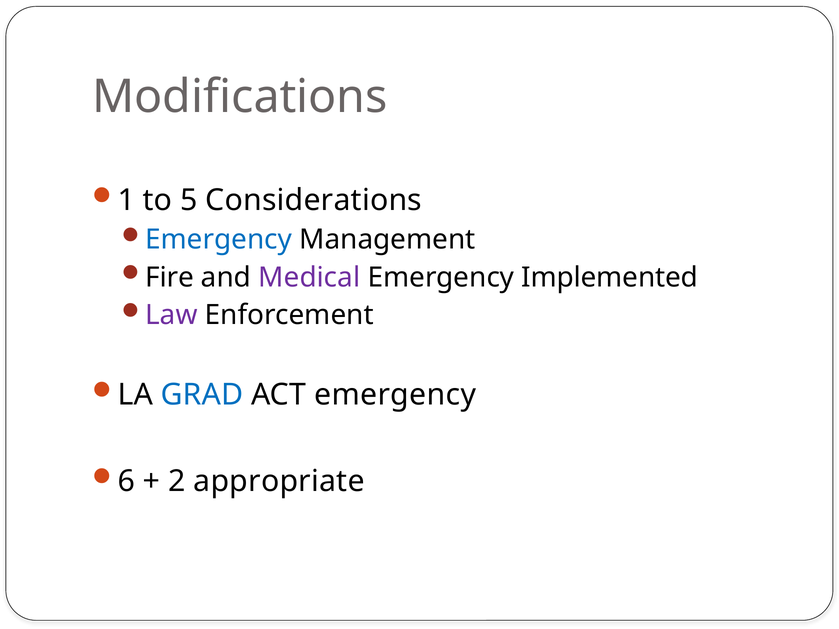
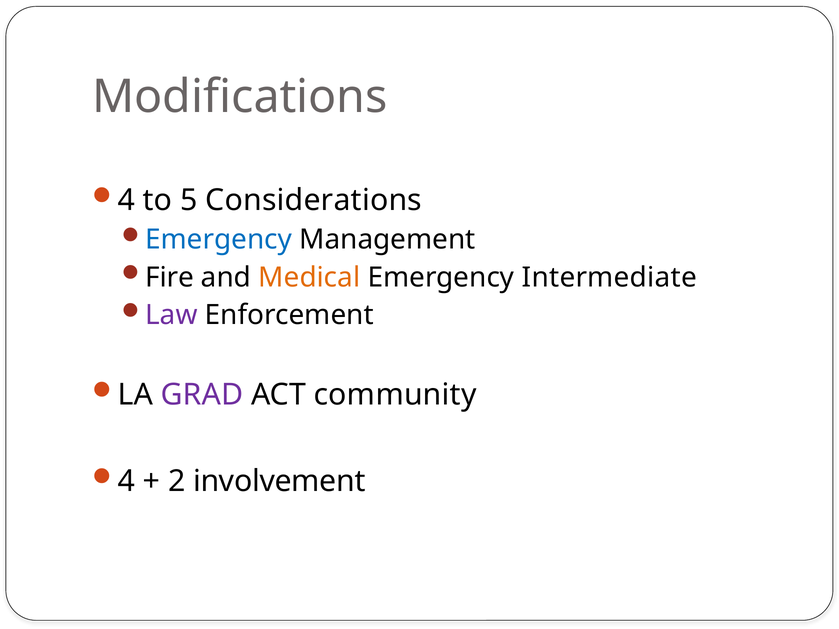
1 at (127, 200): 1 -> 4
Medical colour: purple -> orange
Implemented: Implemented -> Intermediate
GRAD colour: blue -> purple
ACT emergency: emergency -> community
6 at (127, 481): 6 -> 4
appropriate: appropriate -> involvement
